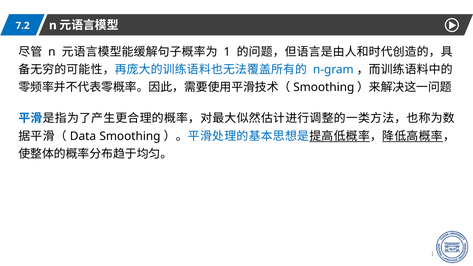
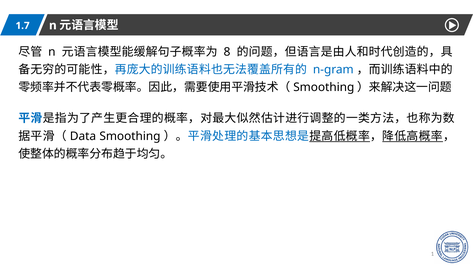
7.2: 7.2 -> 1.7
1: 1 -> 8
